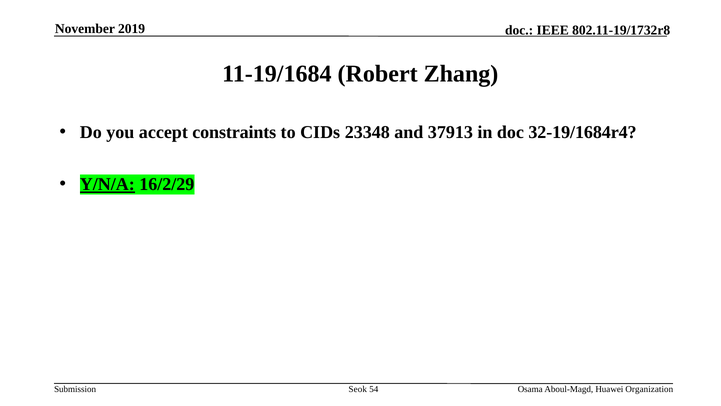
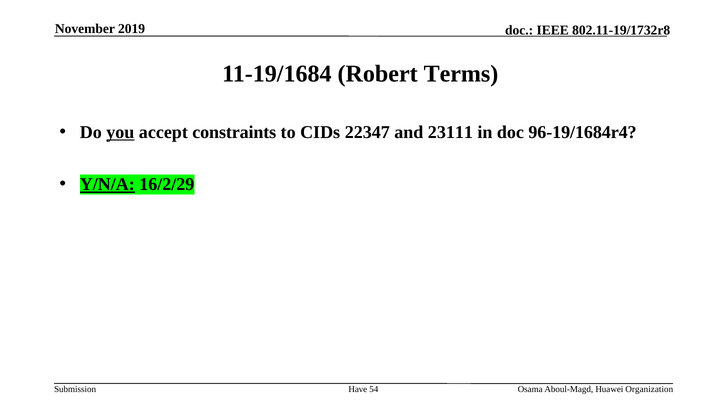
Zhang: Zhang -> Terms
you underline: none -> present
23348: 23348 -> 22347
37913: 37913 -> 23111
32-19/1684r4: 32-19/1684r4 -> 96-19/1684r4
Seok: Seok -> Have
